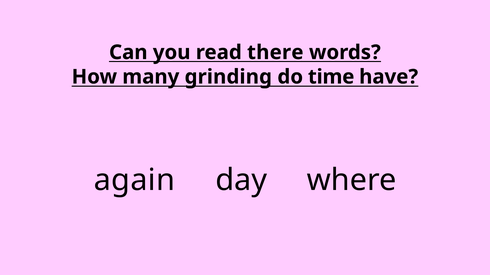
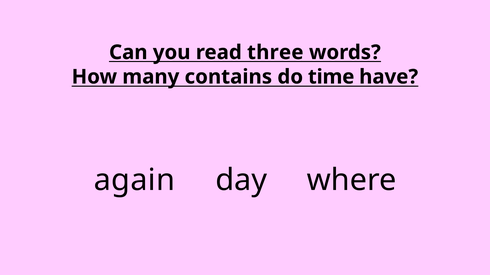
there: there -> three
grinding: grinding -> contains
